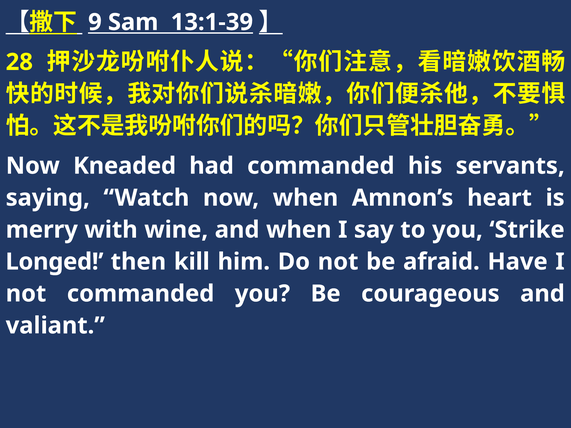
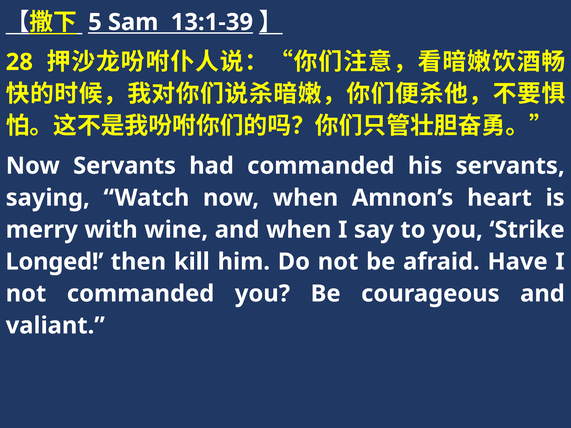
9: 9 -> 5
Now Kneaded: Kneaded -> Servants
